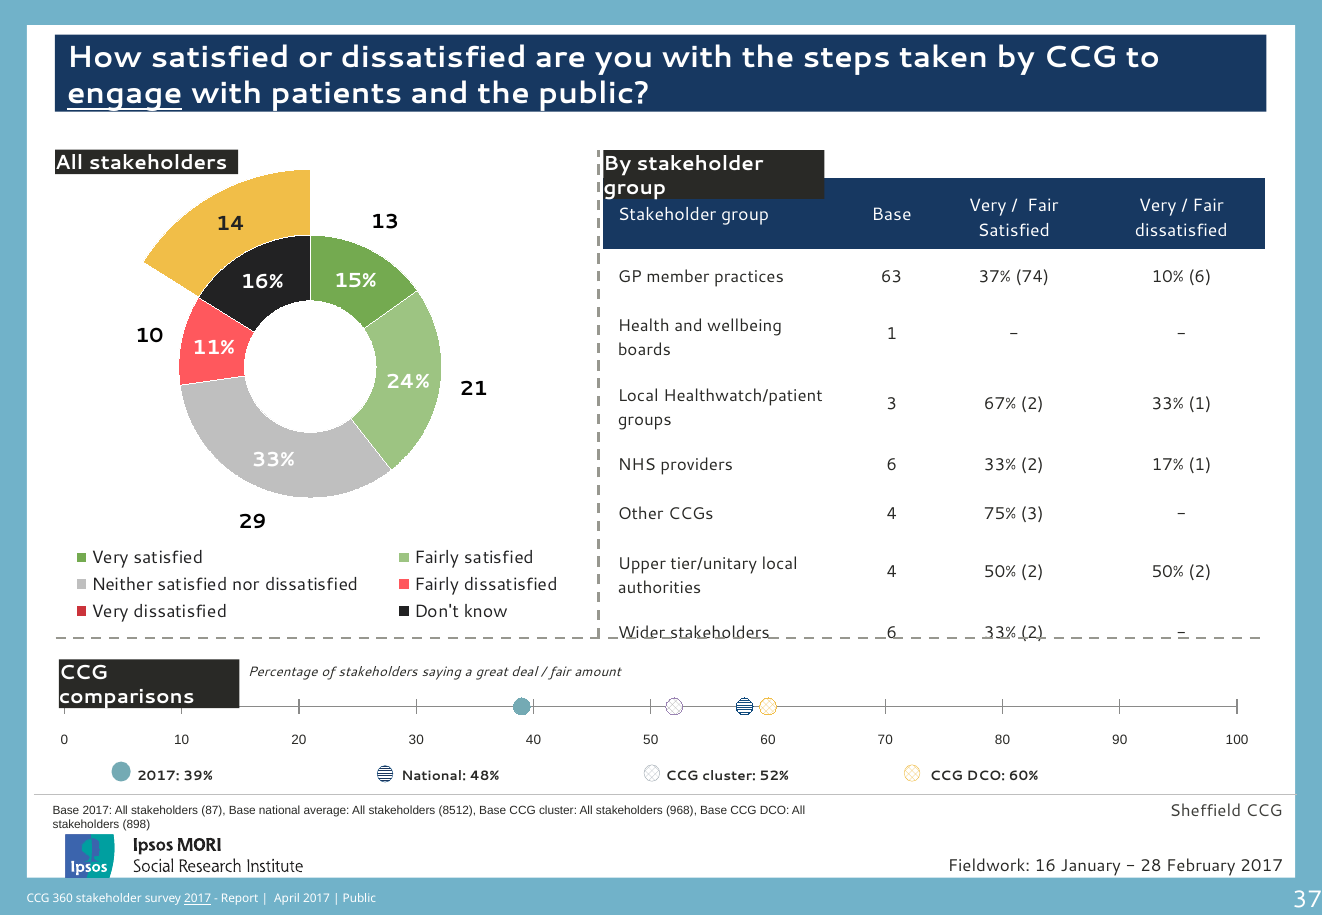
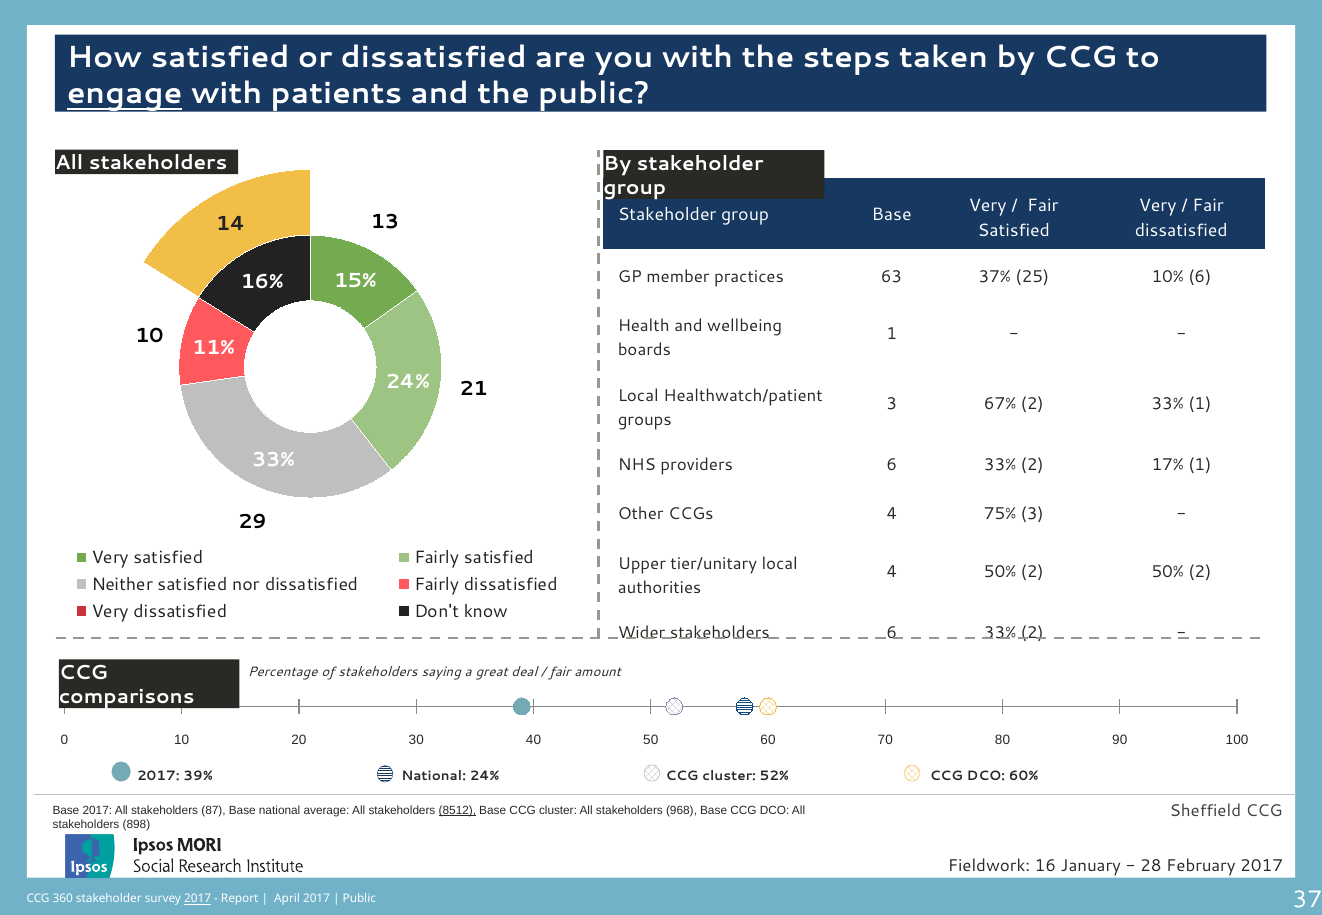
74: 74 -> 25
National 48%: 48% -> 24%
8512 underline: none -> present
